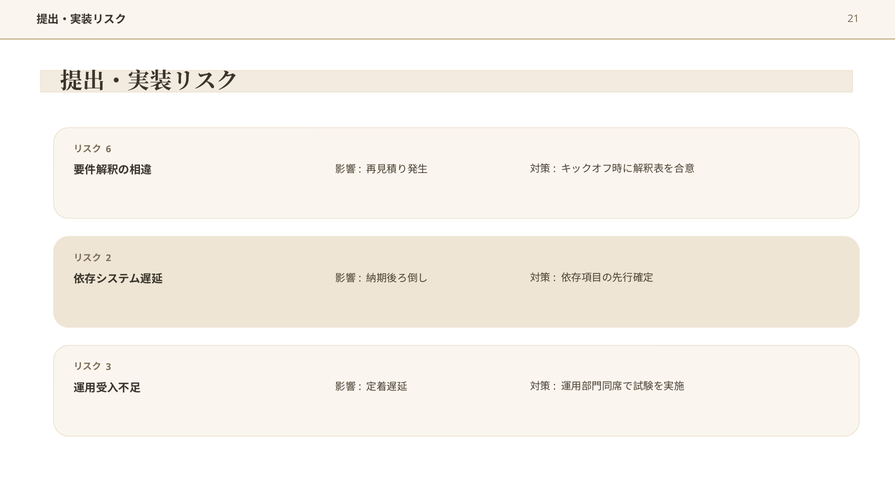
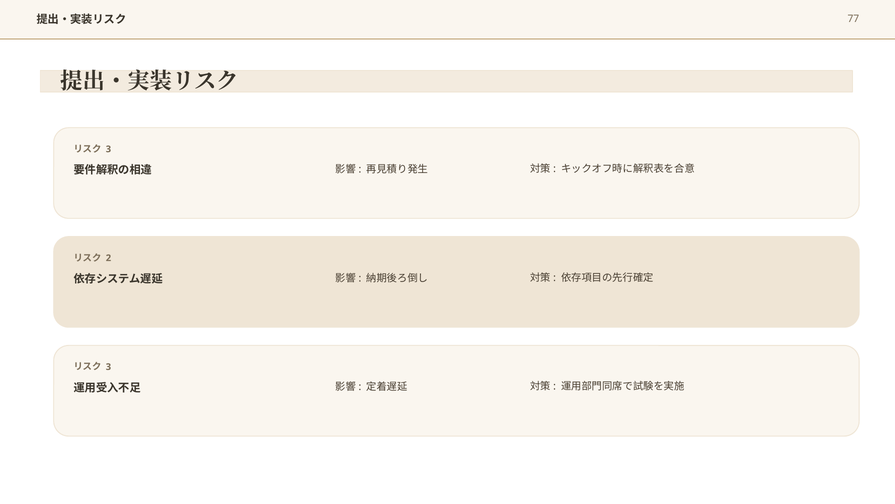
21: 21 -> 77
6 at (108, 149): 6 -> 3
